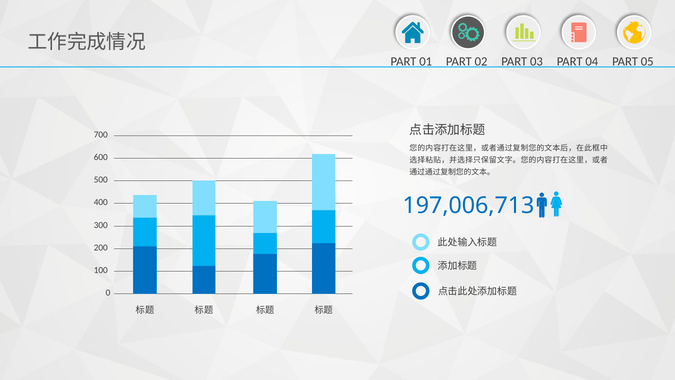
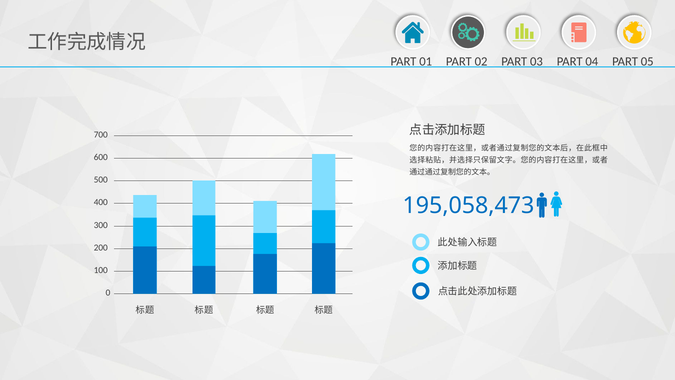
197,006,713: 197,006,713 -> 195,058,473
